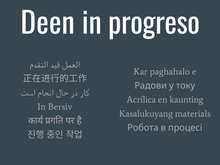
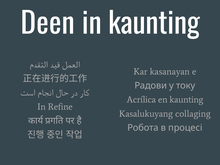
in progreso: progreso -> kaunting
paghahalo: paghahalo -> kasanayan
Bersiv: Bersiv -> Refine
materials: materials -> collaging
